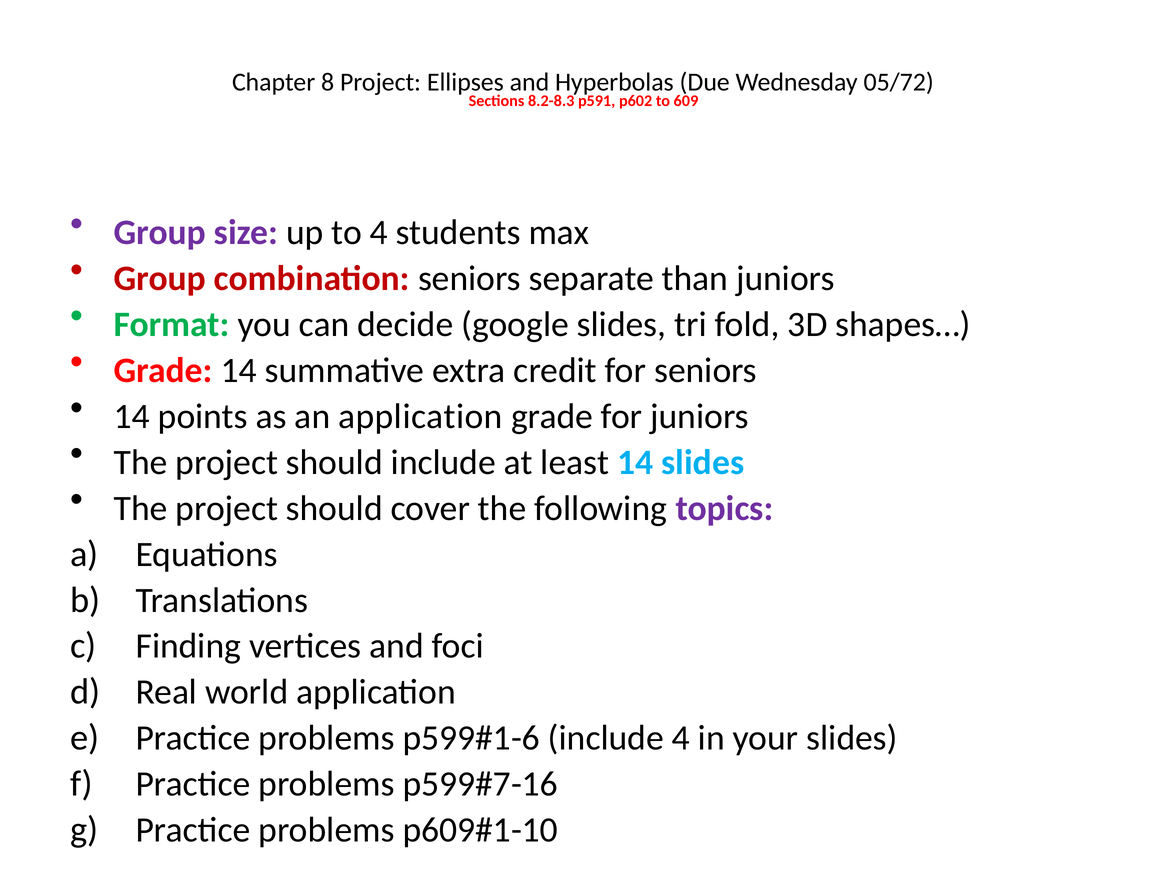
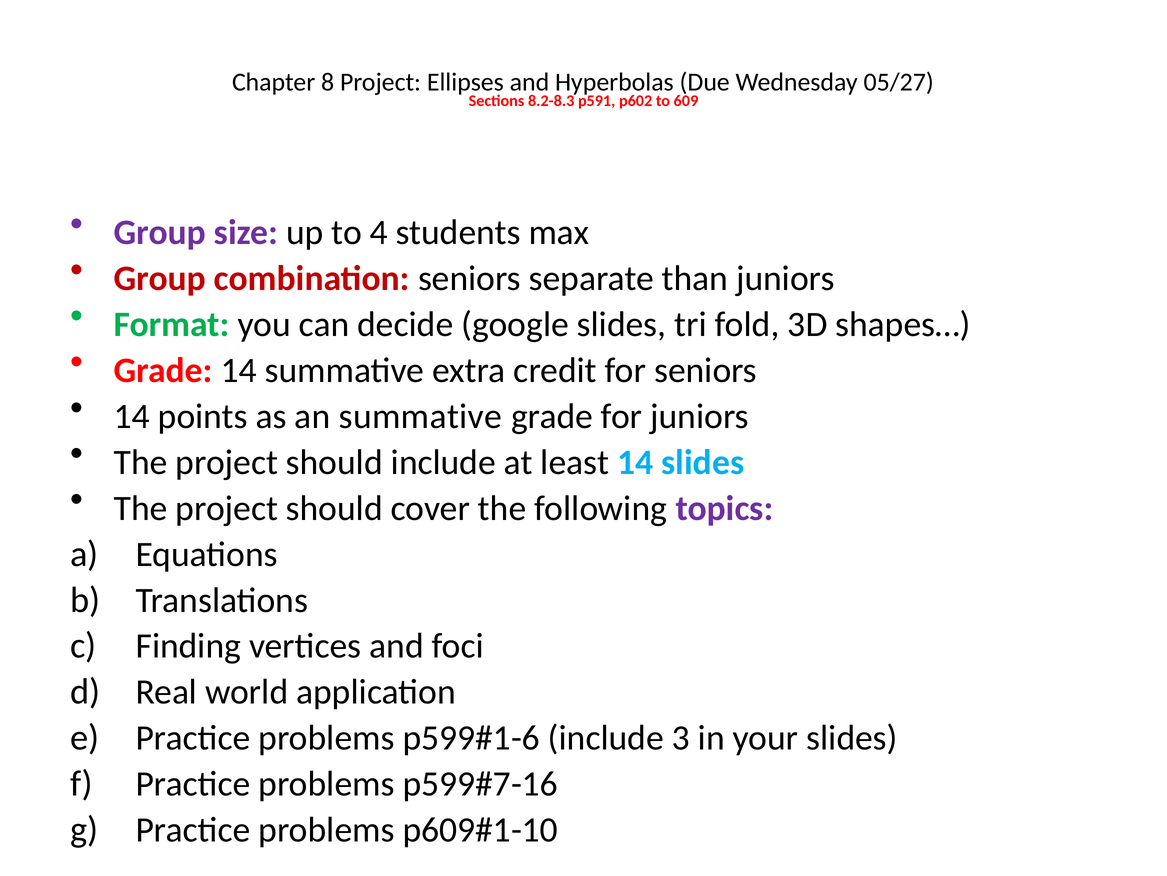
05/72: 05/72 -> 05/27
an application: application -> summative
include 4: 4 -> 3
